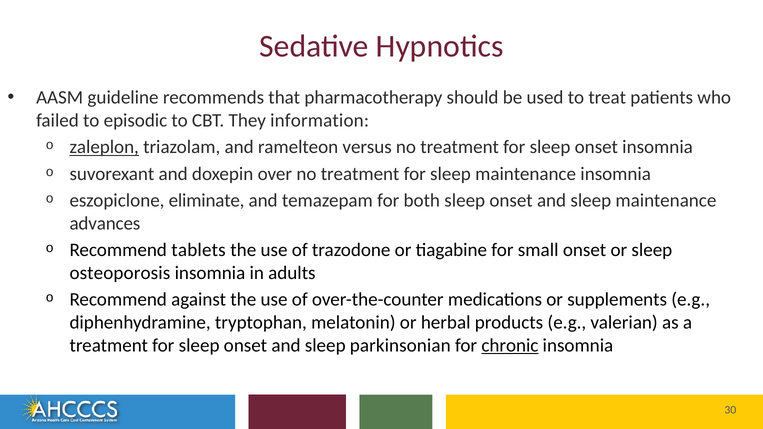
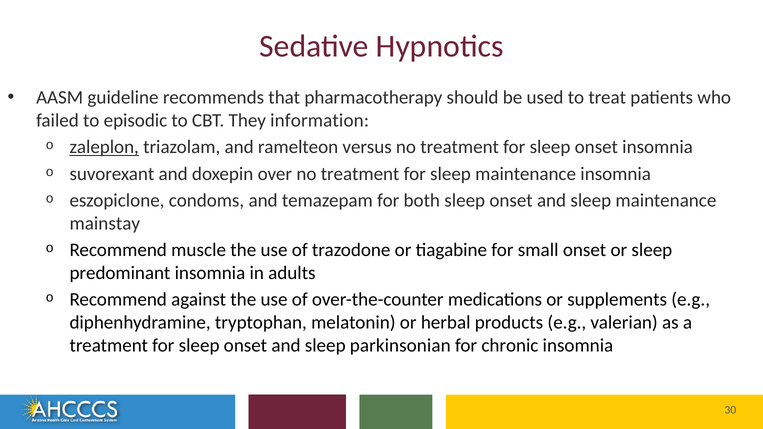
eliminate: eliminate -> condoms
advances: advances -> mainstay
tablets: tablets -> muscle
osteoporosis: osteoporosis -> predominant
chronic underline: present -> none
